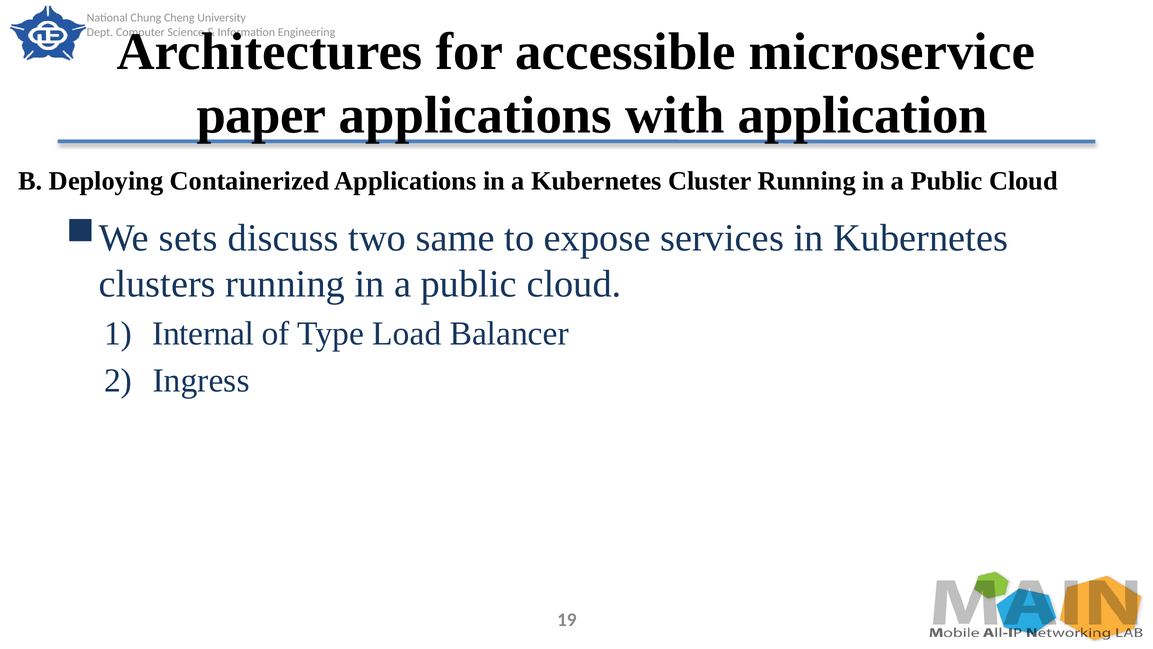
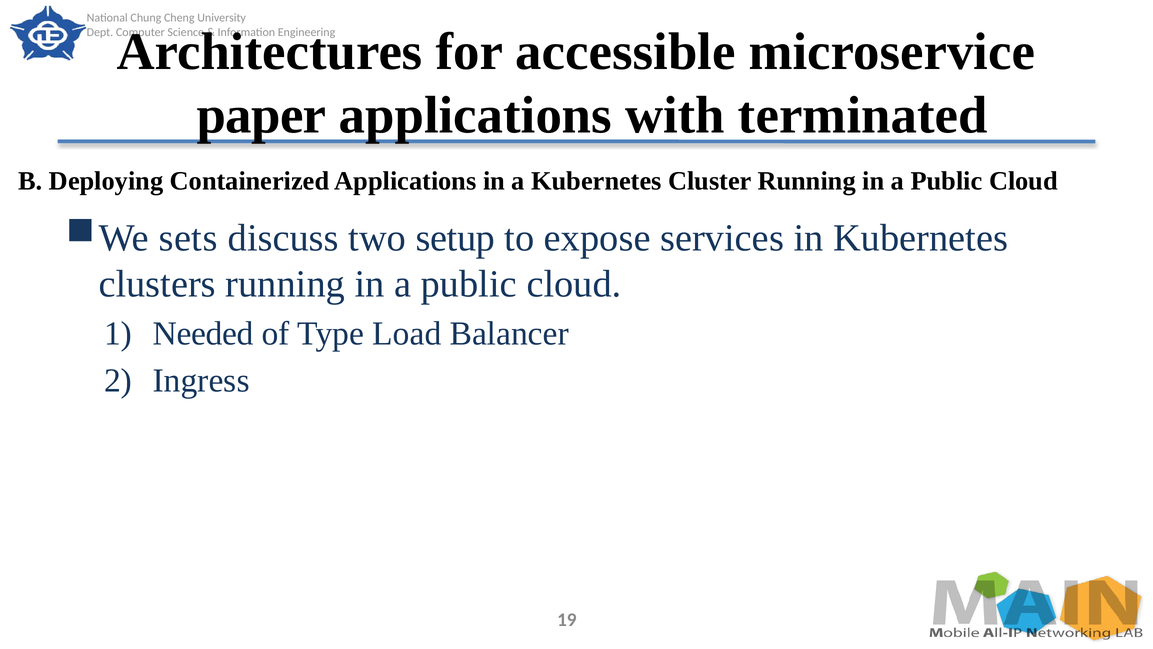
application: application -> terminated
same: same -> setup
Internal: Internal -> Needed
